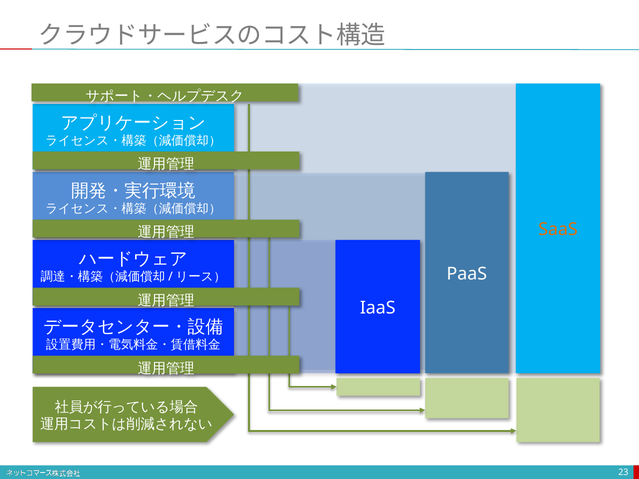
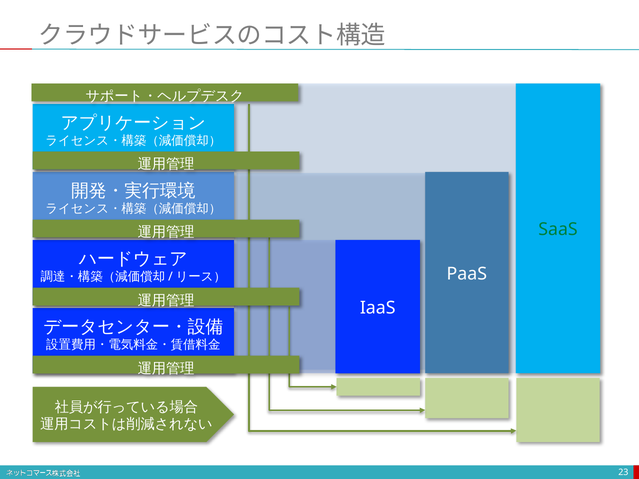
SaaS colour: orange -> green
